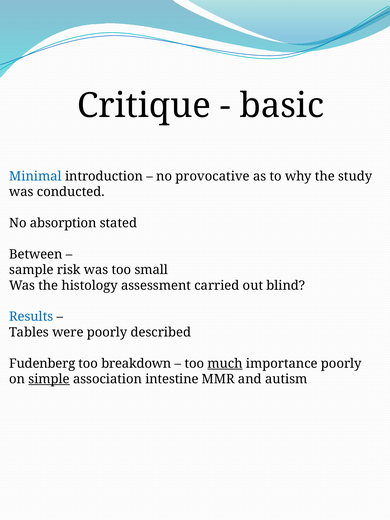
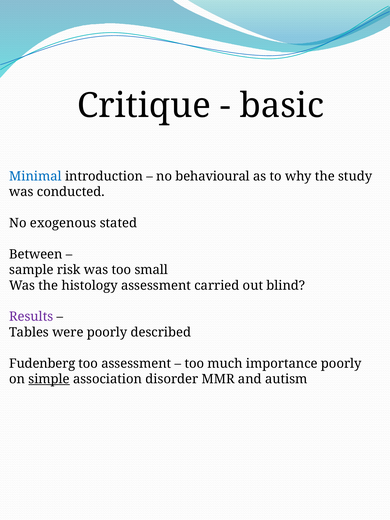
provocative: provocative -> behavioural
absorption: absorption -> exogenous
Results colour: blue -> purple
too breakdown: breakdown -> assessment
much underline: present -> none
intestine: intestine -> disorder
